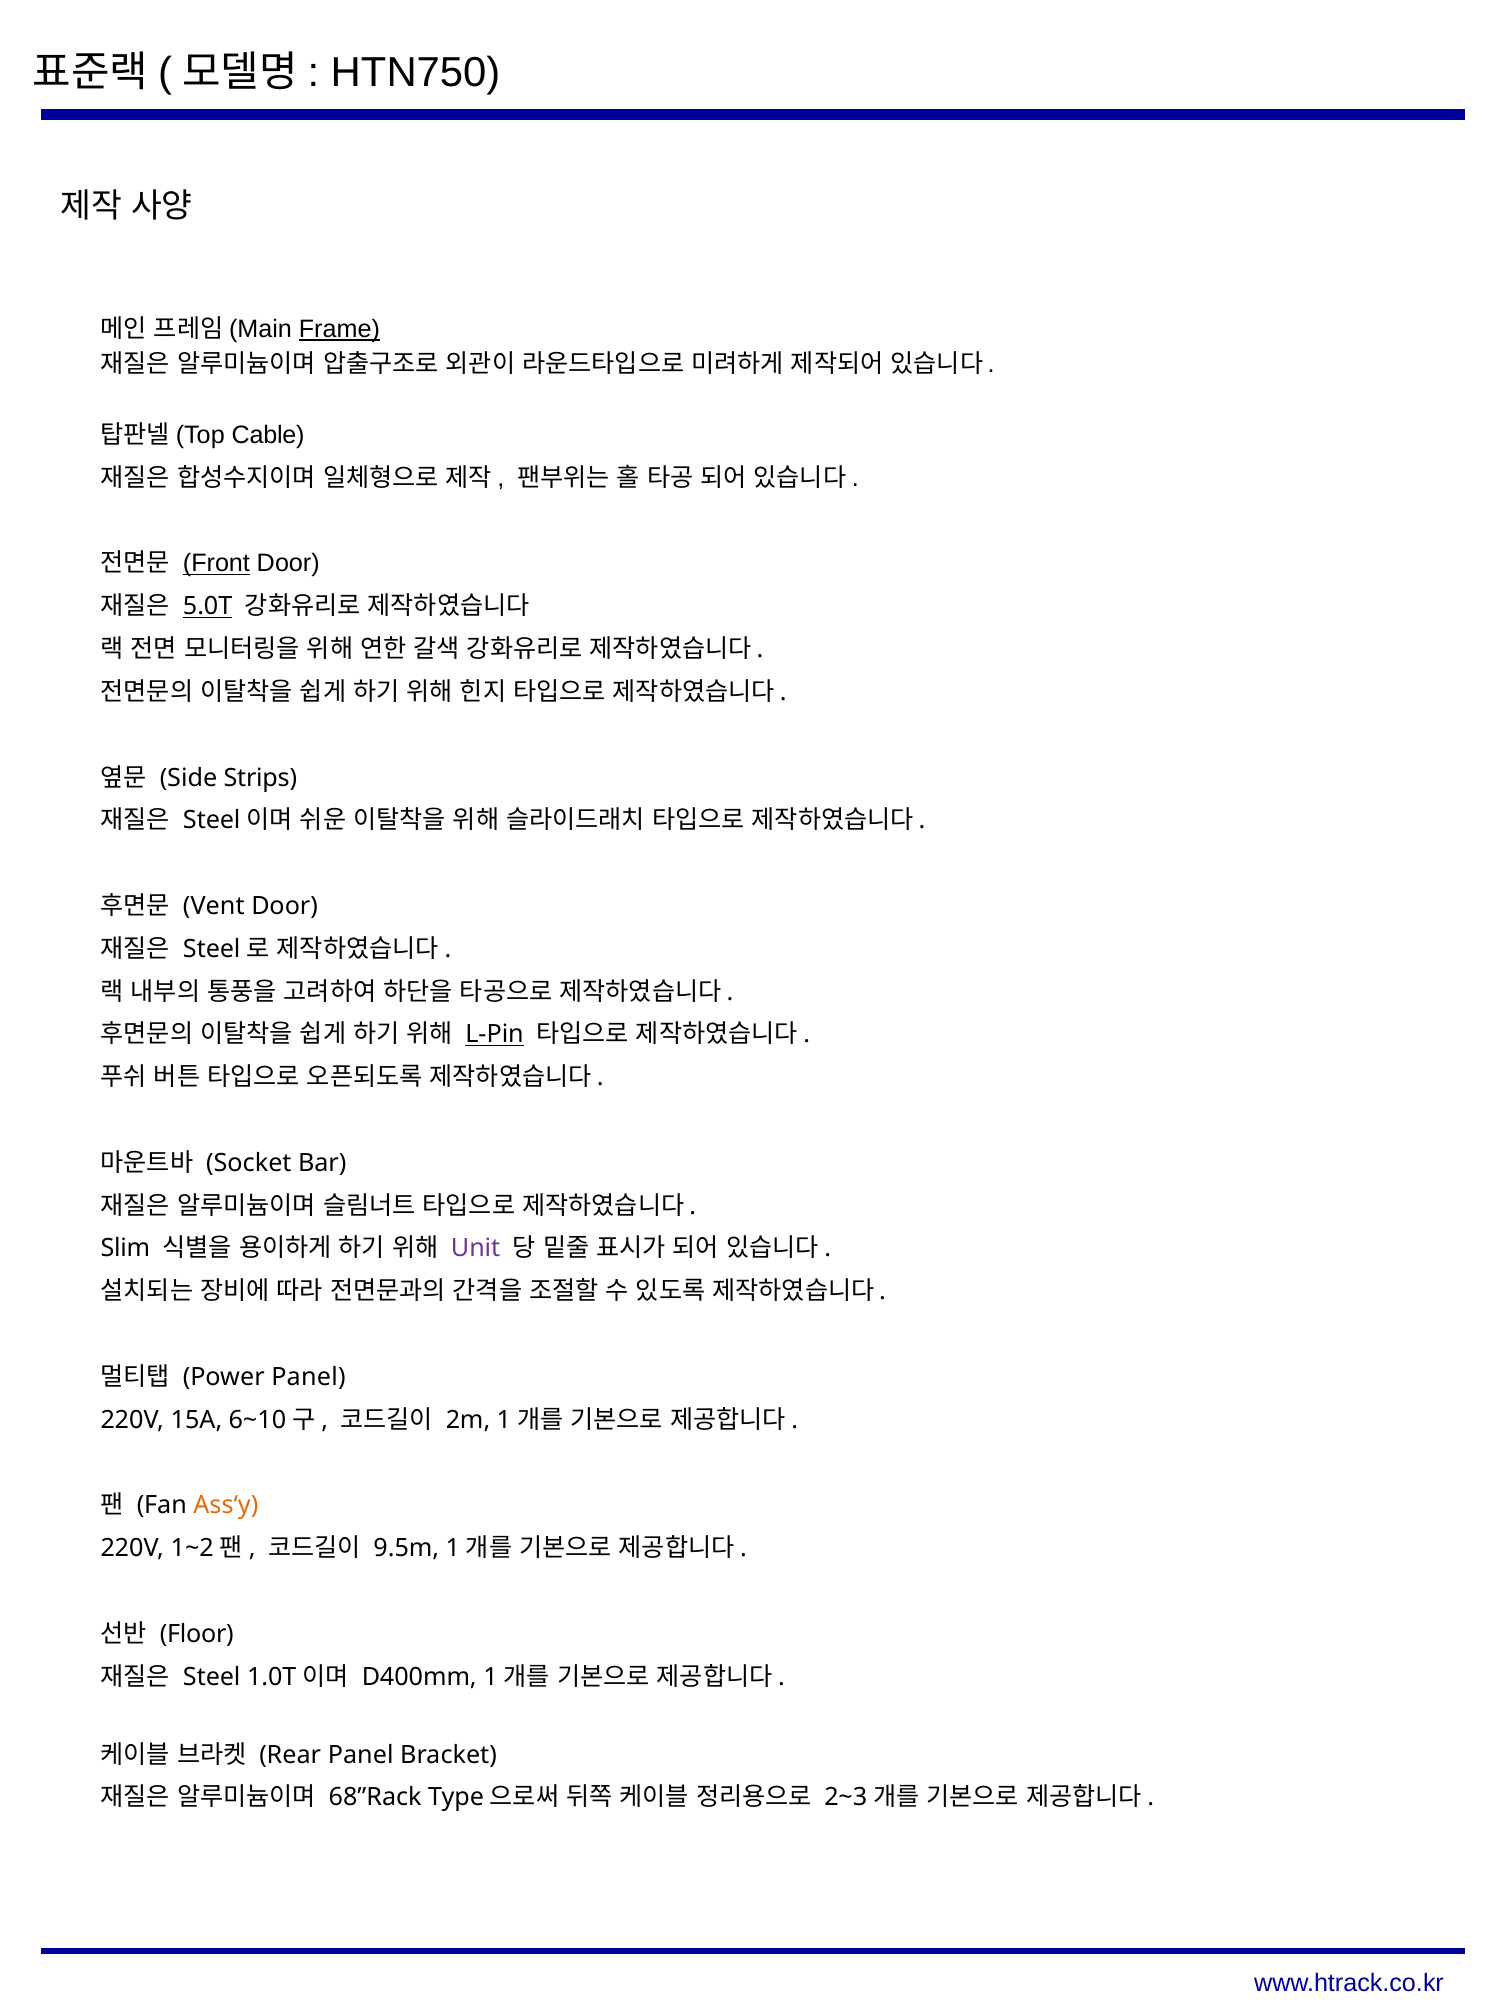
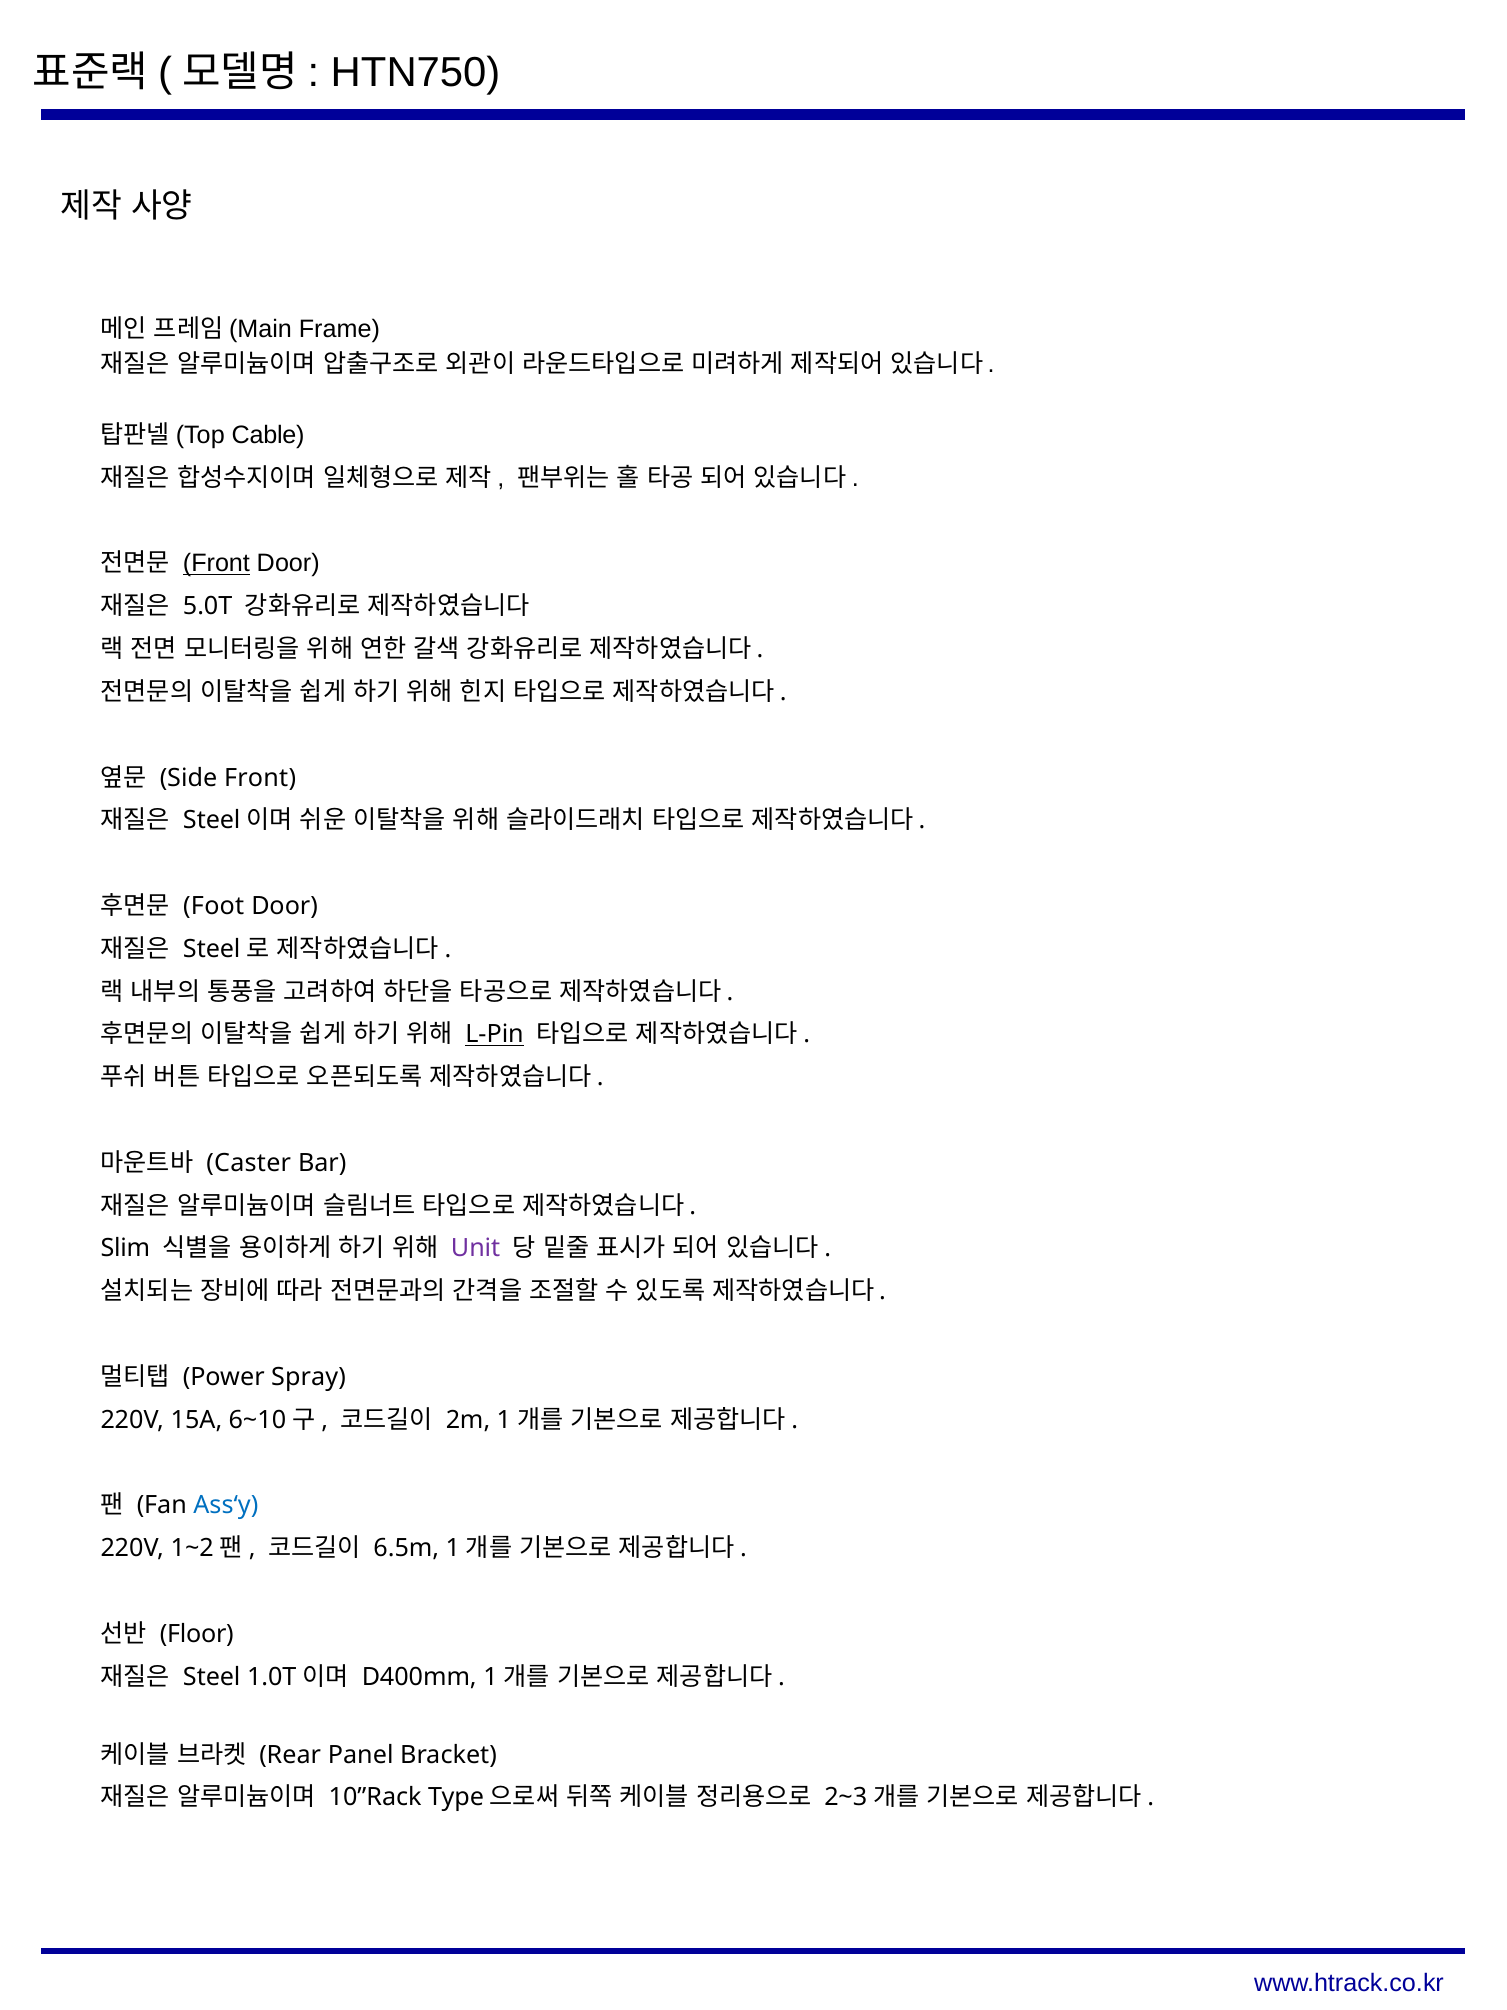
Frame underline: present -> none
5.0T underline: present -> none
Side Strips: Strips -> Front
Vent: Vent -> Foot
Socket: Socket -> Caster
Power Panel: Panel -> Spray
Ass‘y colour: orange -> blue
9.5m: 9.5m -> 6.5m
68”Rack: 68”Rack -> 10”Rack
